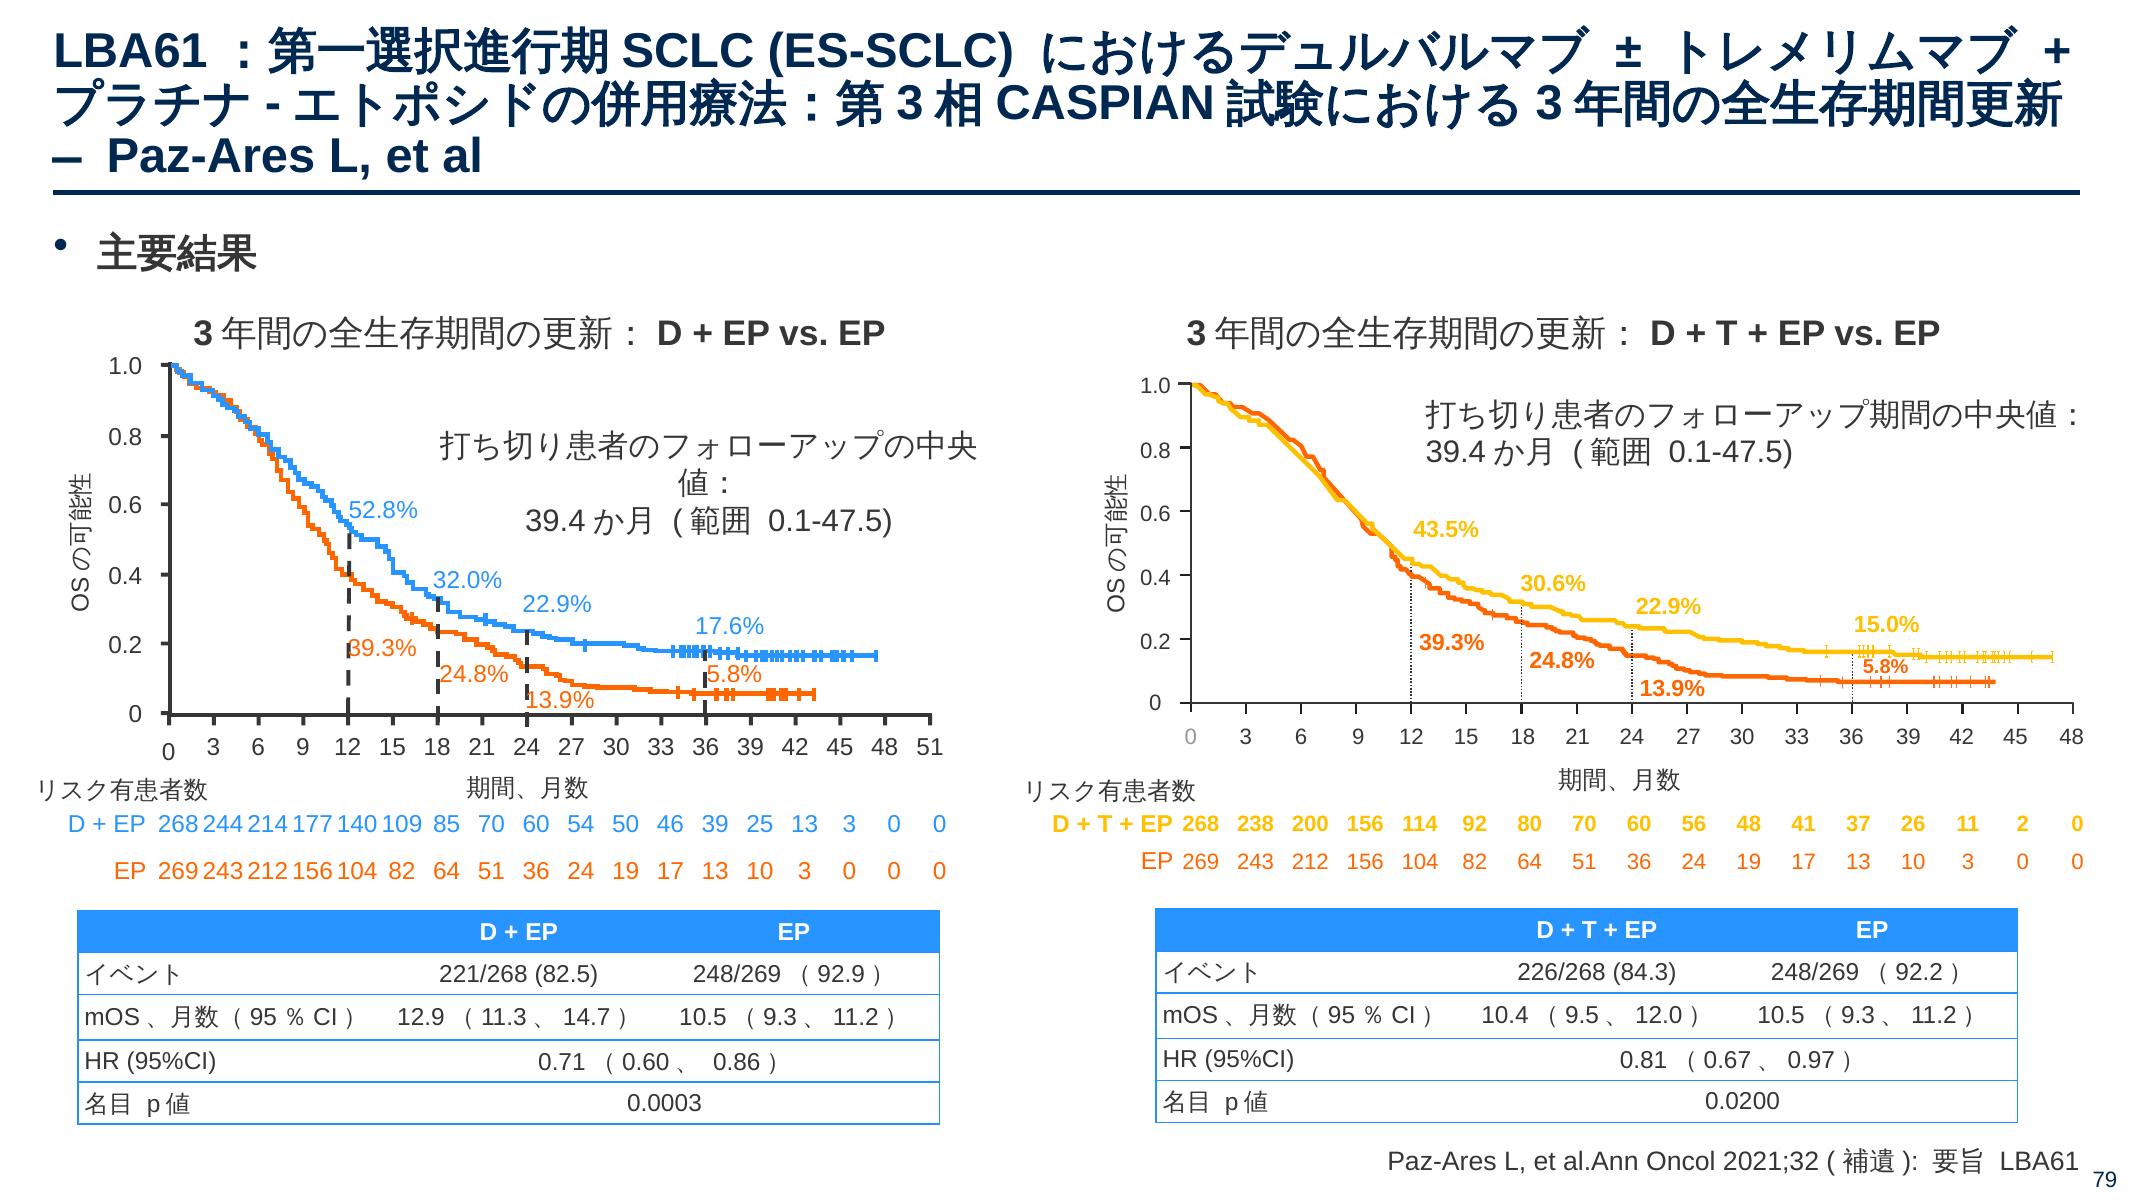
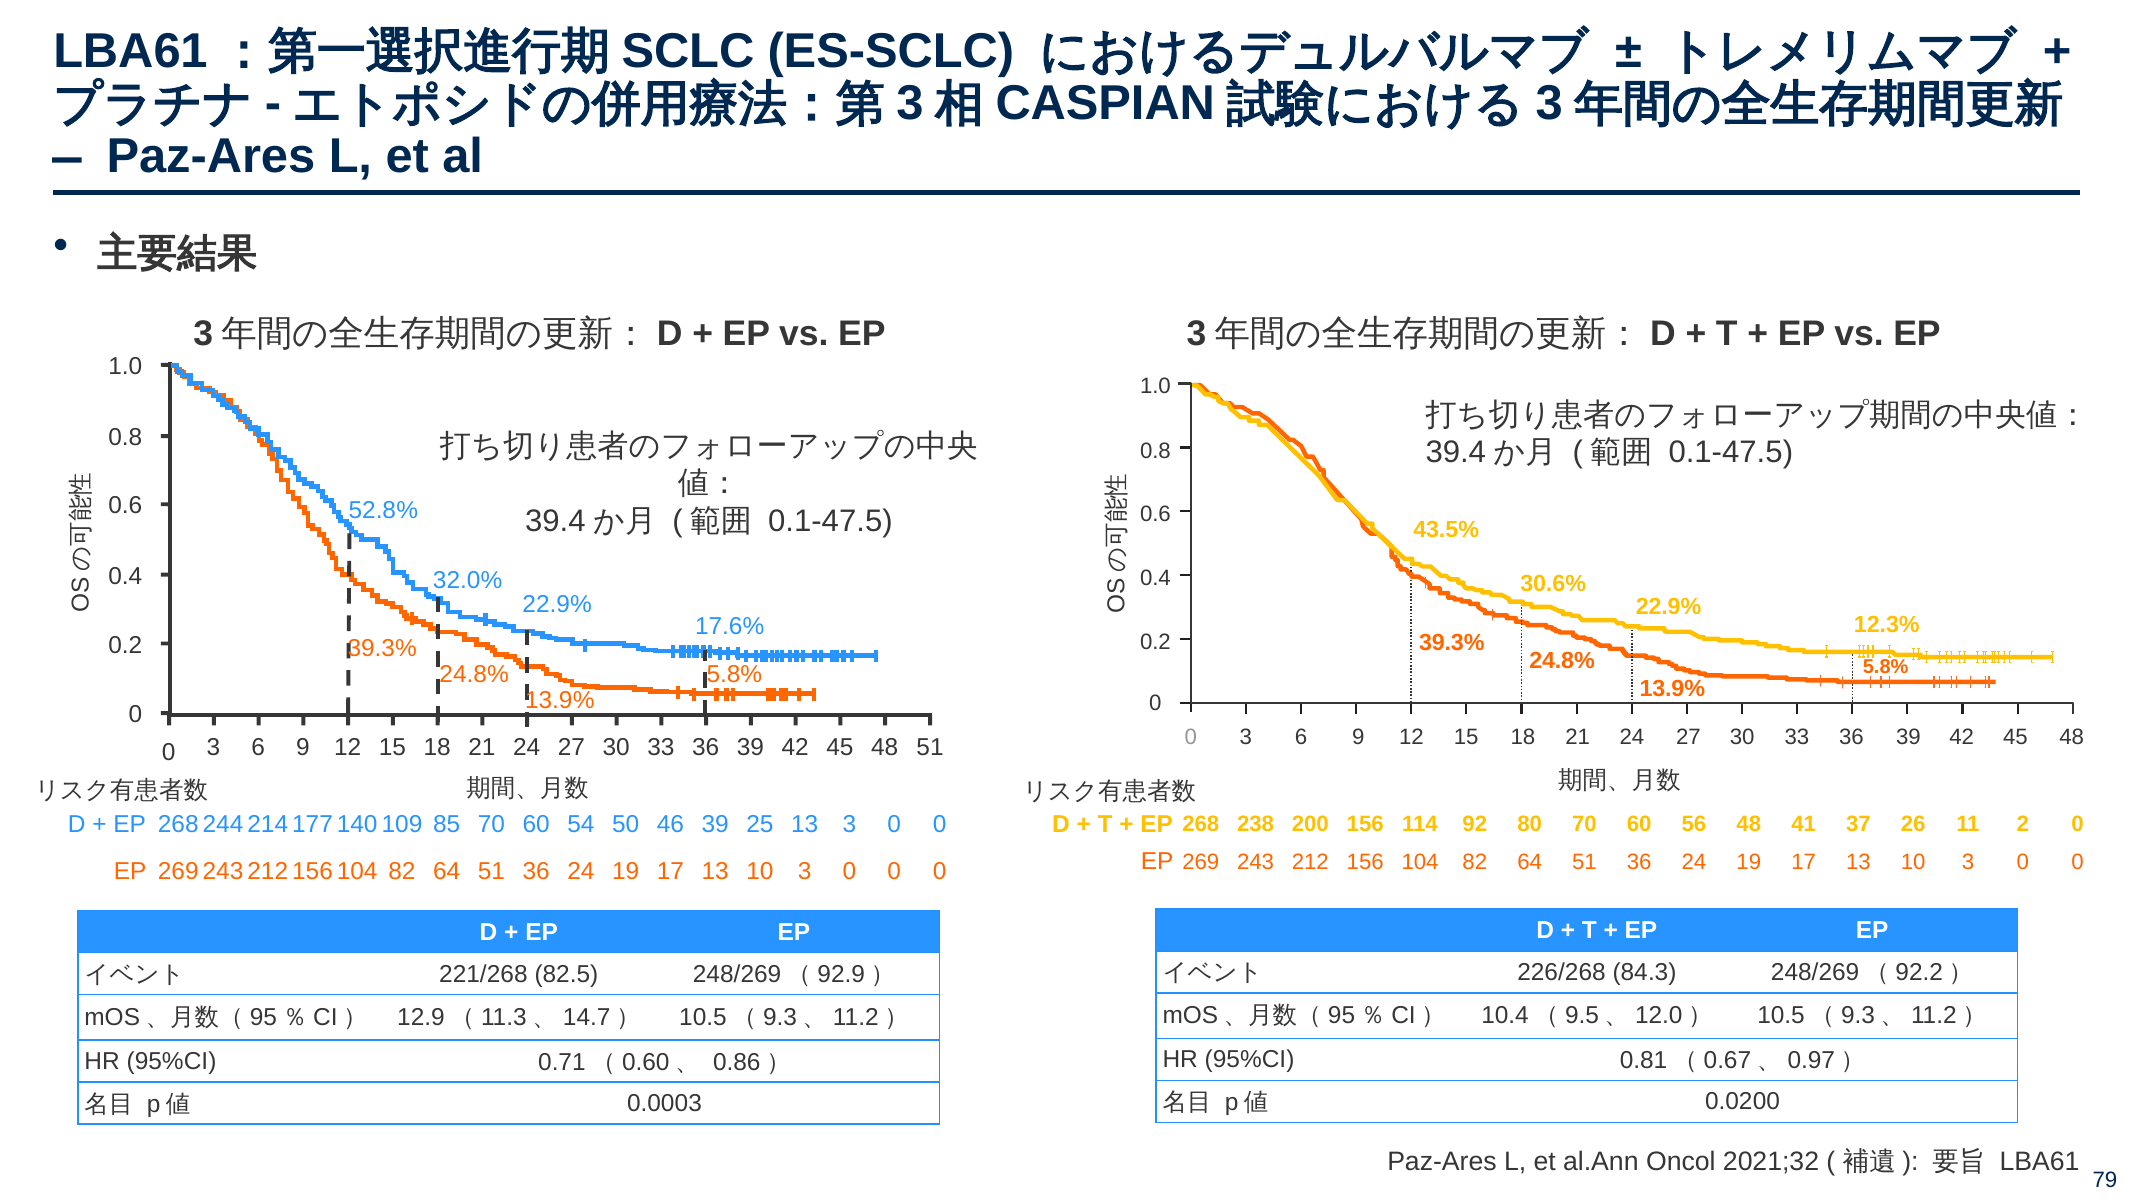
15.0%: 15.0% -> 12.3%
